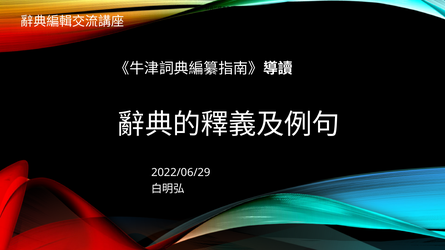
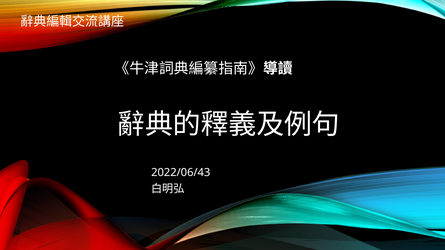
2022/06/29: 2022/06/29 -> 2022/06/43
